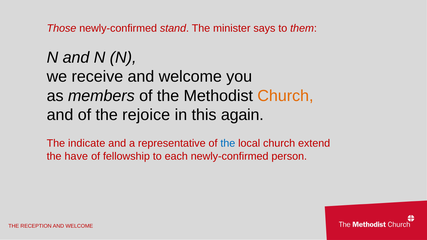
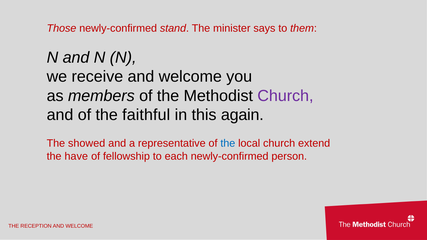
Church at (285, 96) colour: orange -> purple
rejoice: rejoice -> faithful
indicate: indicate -> showed
